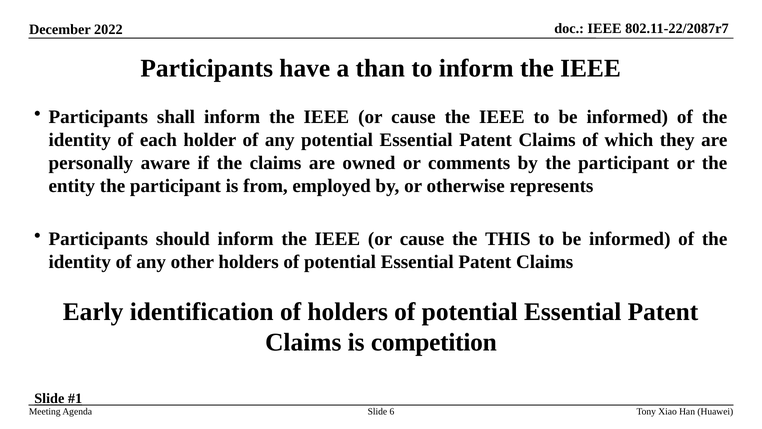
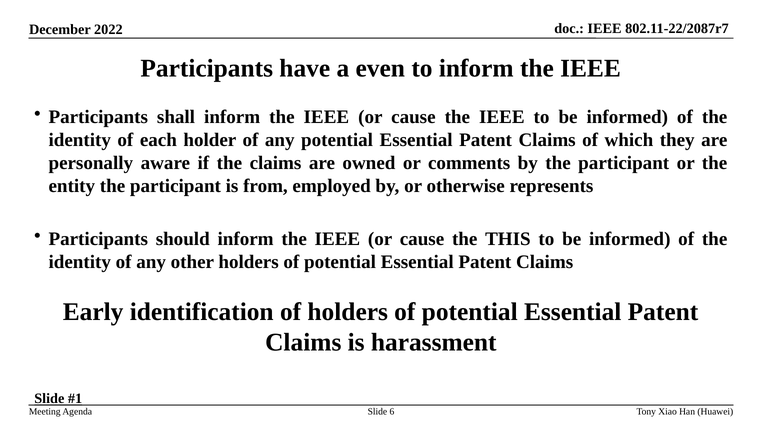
than: than -> even
competition: competition -> harassment
